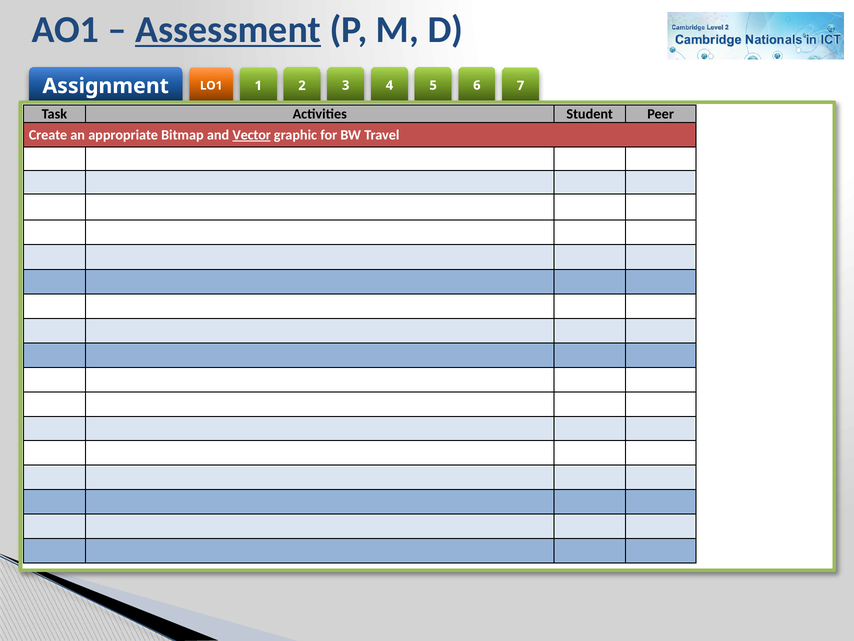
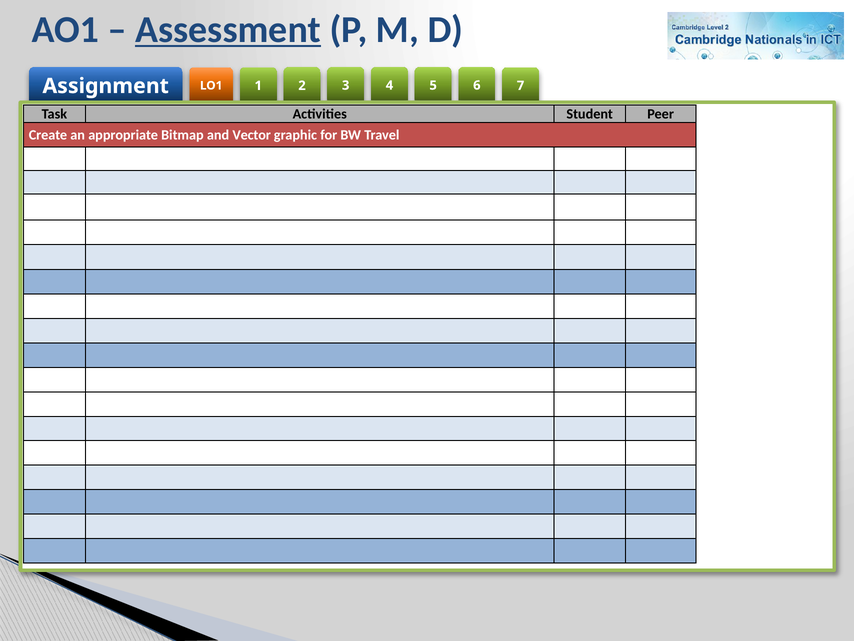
Vector underline: present -> none
